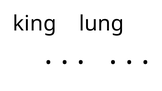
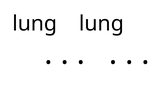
king at (35, 24): king -> lung
